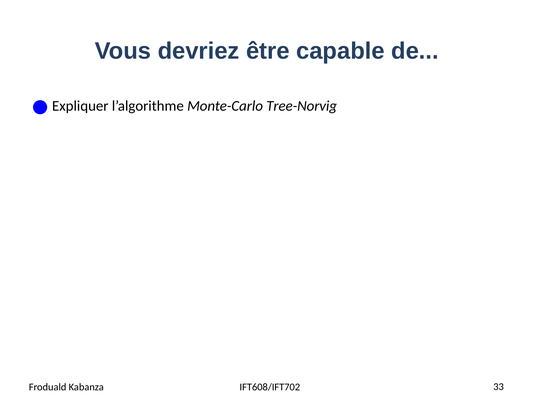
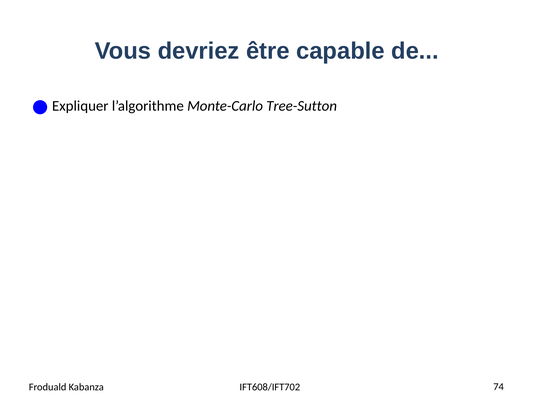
Tree-Norvig: Tree-Norvig -> Tree-Sutton
33: 33 -> 74
